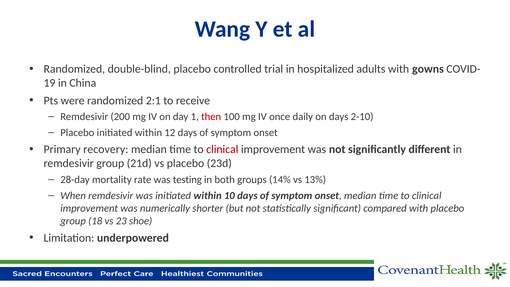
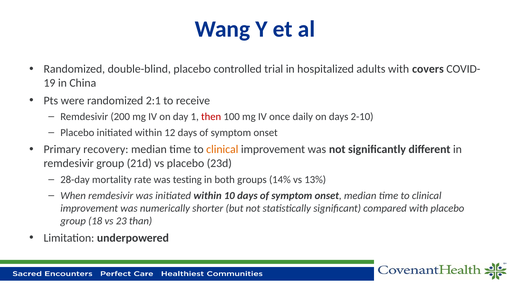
gowns: gowns -> covers
clinical at (222, 149) colour: red -> orange
shoe: shoe -> than
